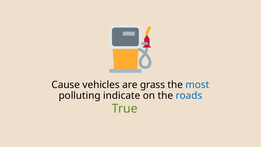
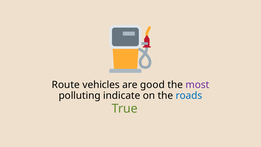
Cause: Cause -> Route
grass: grass -> good
most colour: blue -> purple
